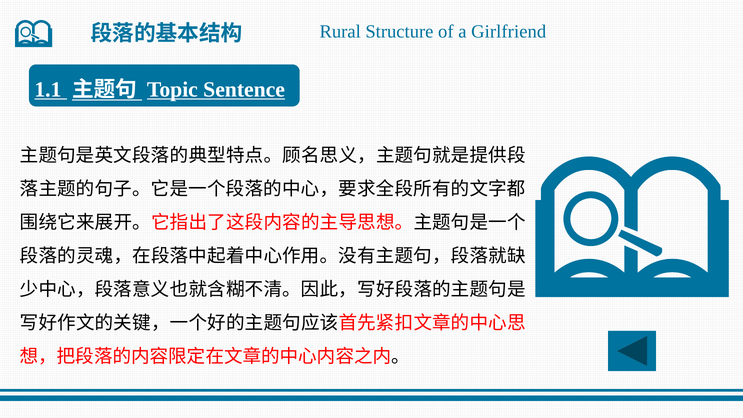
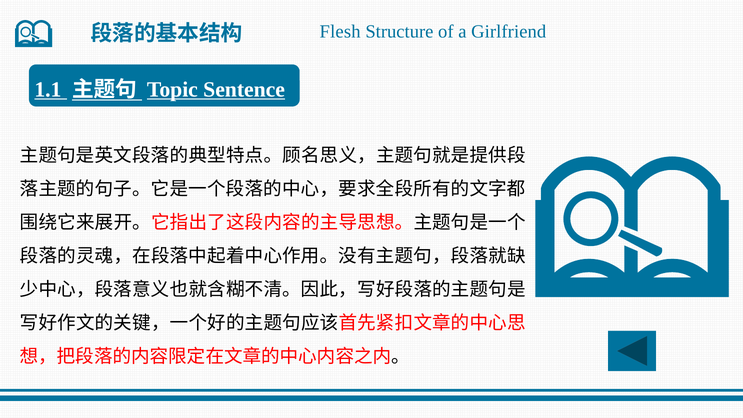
Rural: Rural -> Flesh
